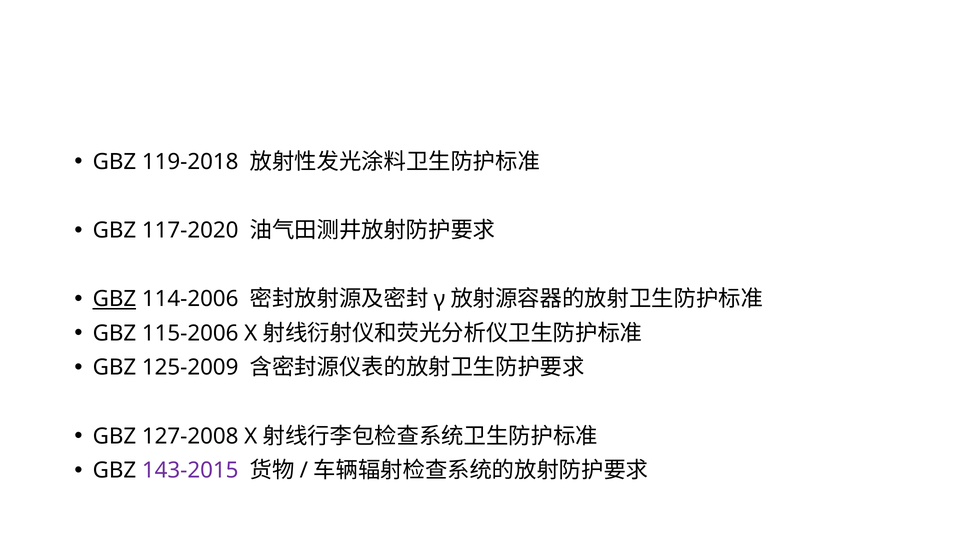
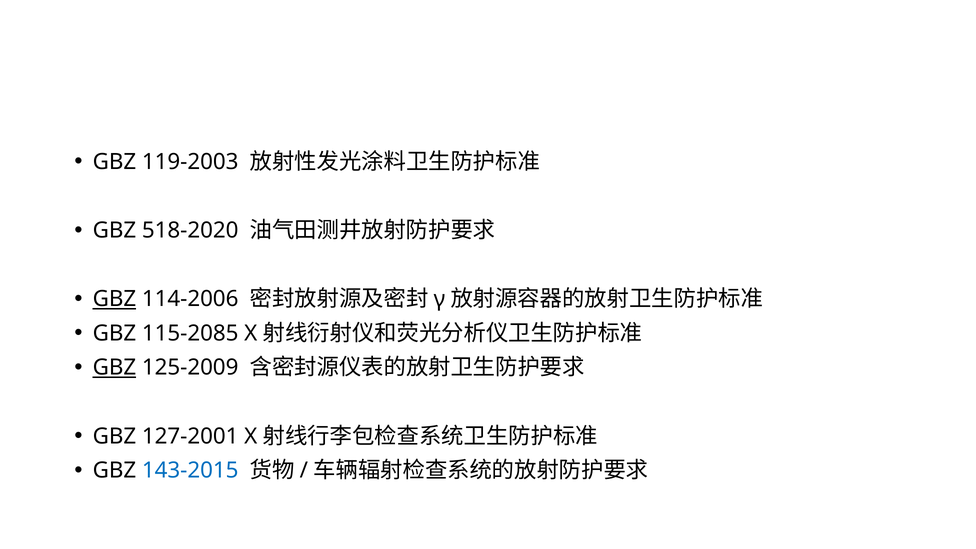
119-2018: 119-2018 -> 119-2003
117-2020: 117-2020 -> 518-2020
115-2006: 115-2006 -> 115-2085
GBZ at (114, 368) underline: none -> present
127-2008: 127-2008 -> 127-2001
143-2015 colour: purple -> blue
